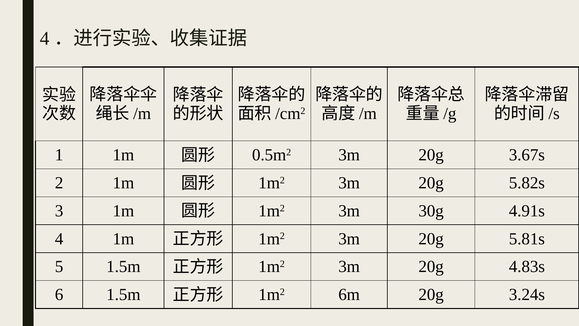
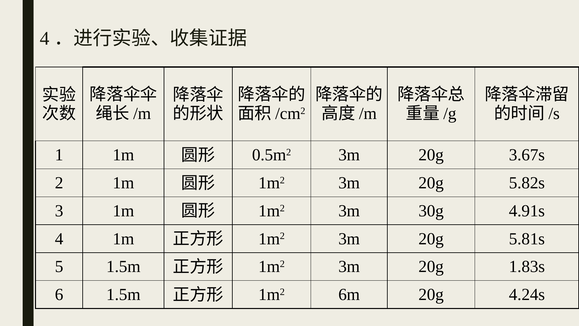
4.83s: 4.83s -> 1.83s
3.24s: 3.24s -> 4.24s
